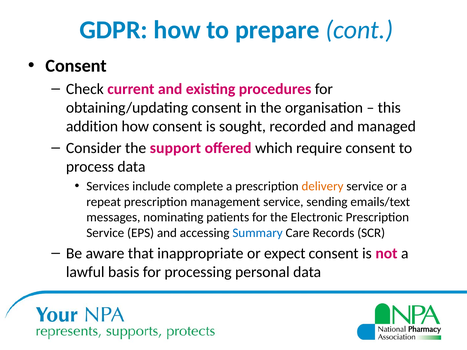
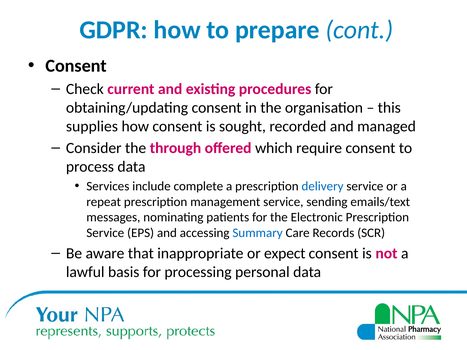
addition: addition -> supplies
support: support -> through
delivery colour: orange -> blue
